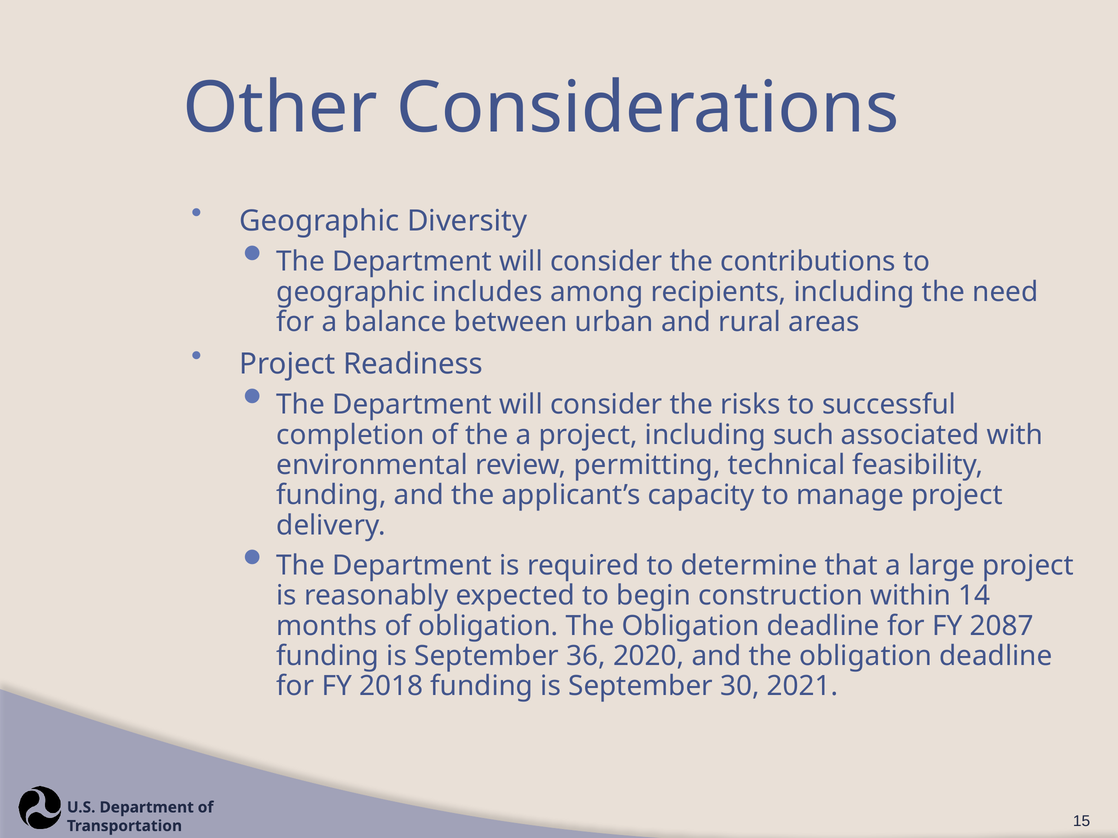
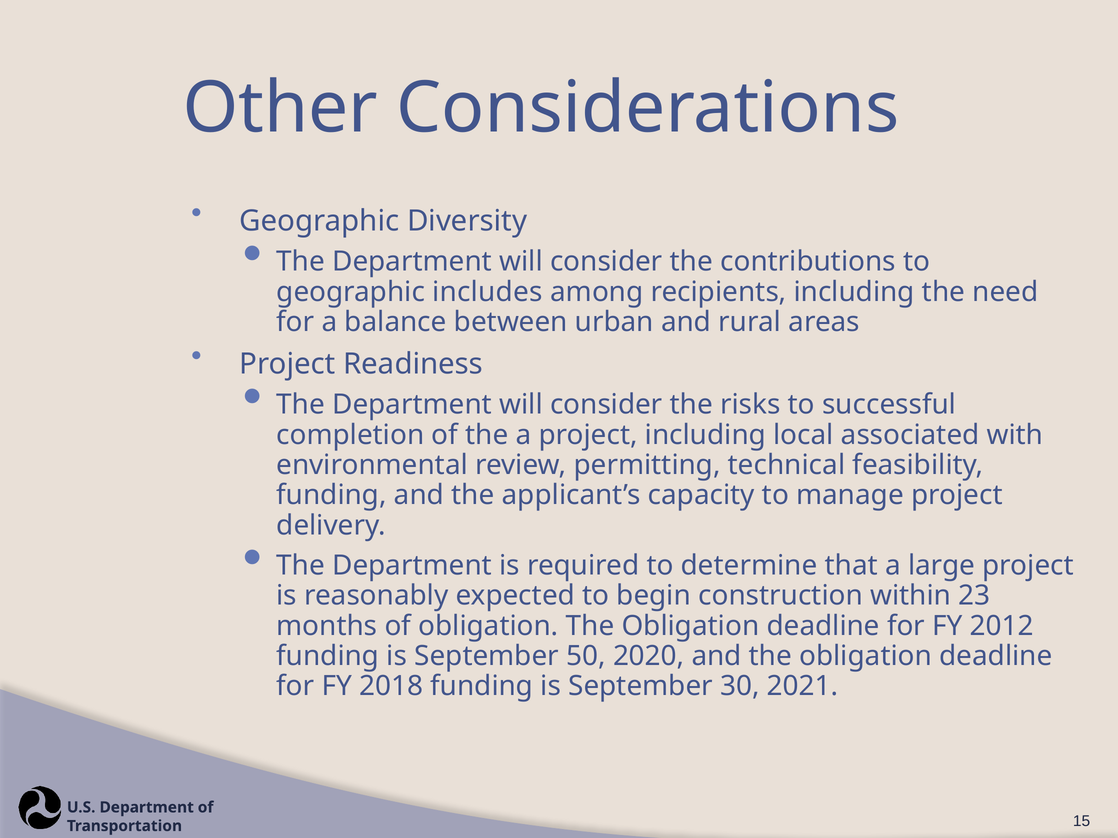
such: such -> local
14: 14 -> 23
2087: 2087 -> 2012
36: 36 -> 50
